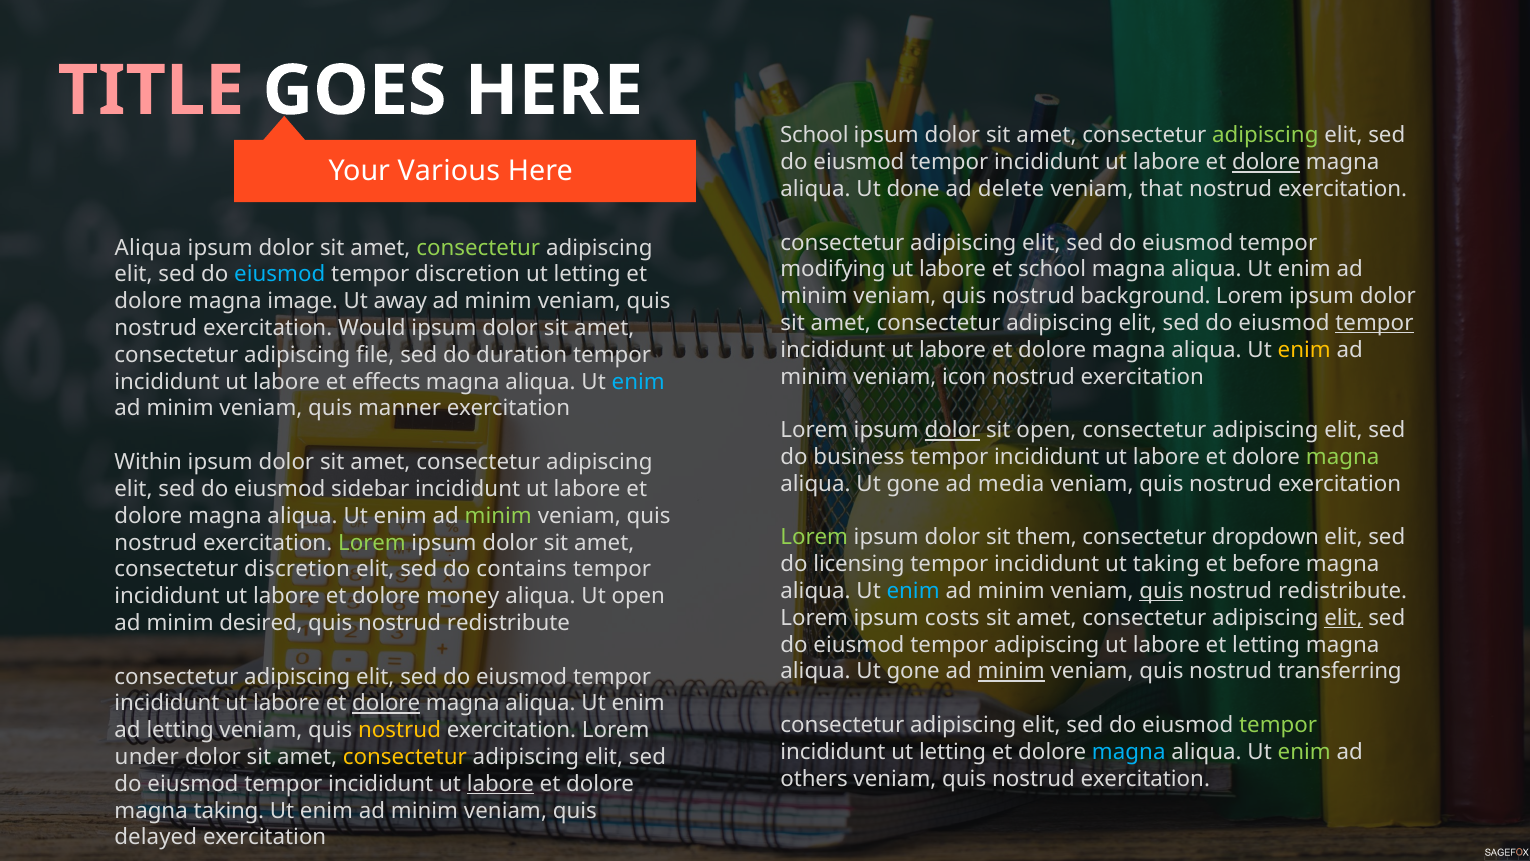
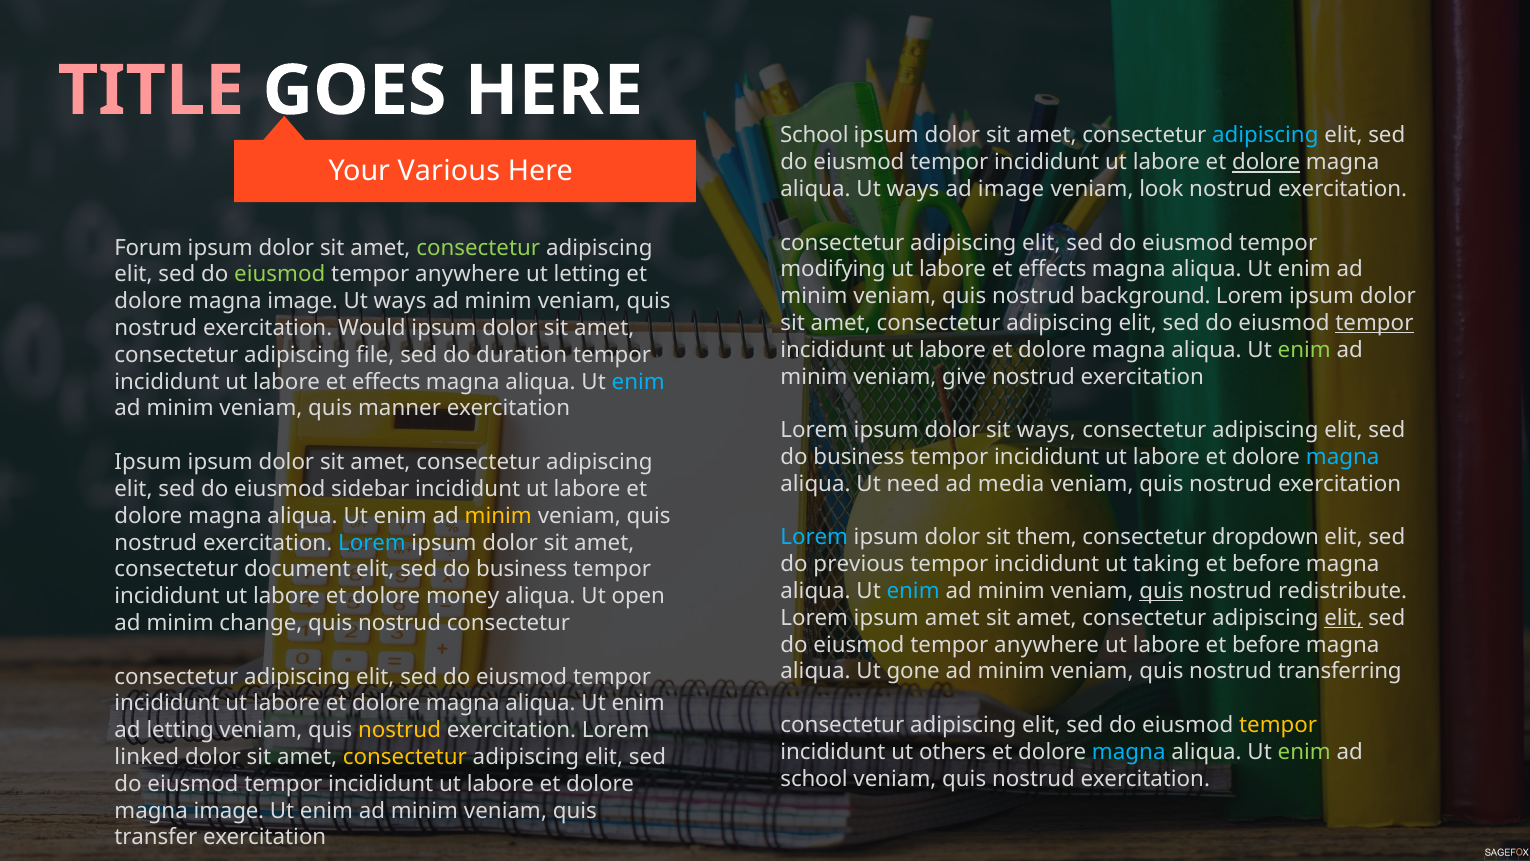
adipiscing at (1265, 135) colour: light green -> light blue
aliqua Ut done: done -> ways
ad delete: delete -> image
that: that -> look
Aliqua at (148, 248): Aliqua -> Forum
school at (1052, 269): school -> effects
eiusmod at (280, 274) colour: light blue -> light green
discretion at (468, 274): discretion -> anywhere
away at (400, 301): away -> ways
enim at (1304, 350) colour: yellow -> light green
icon: icon -> give
dolor at (952, 430) underline: present -> none
sit open: open -> ways
magna at (1343, 457) colour: light green -> light blue
Within at (148, 462): Within -> Ipsum
gone at (913, 484): gone -> need
minim at (498, 516) colour: light green -> yellow
Lorem at (814, 537) colour: light green -> light blue
Lorem at (372, 542) colour: light green -> light blue
licensing: licensing -> previous
consectetur discretion: discretion -> document
contains at (522, 569): contains -> business
ipsum costs: costs -> amet
desired: desired -> change
redistribute at (508, 623): redistribute -> consectetur
adipiscing at (1047, 644): adipiscing -> anywhere
labore et letting: letting -> before
minim at (1011, 671) underline: present -> none
dolore at (386, 703) underline: present -> none
tempor at (1278, 725) colour: light green -> yellow
incididunt ut letting: letting -> others
under: under -> linked
others at (814, 778): others -> school
labore at (500, 783) underline: present -> none
taking at (229, 810): taking -> image
delayed: delayed -> transfer
